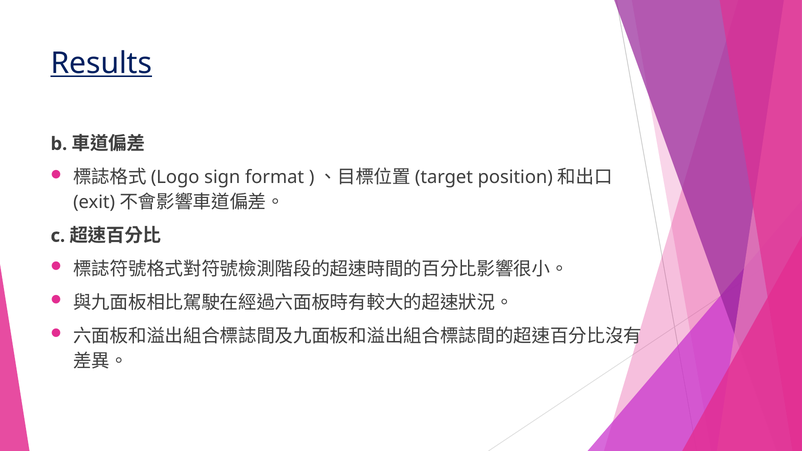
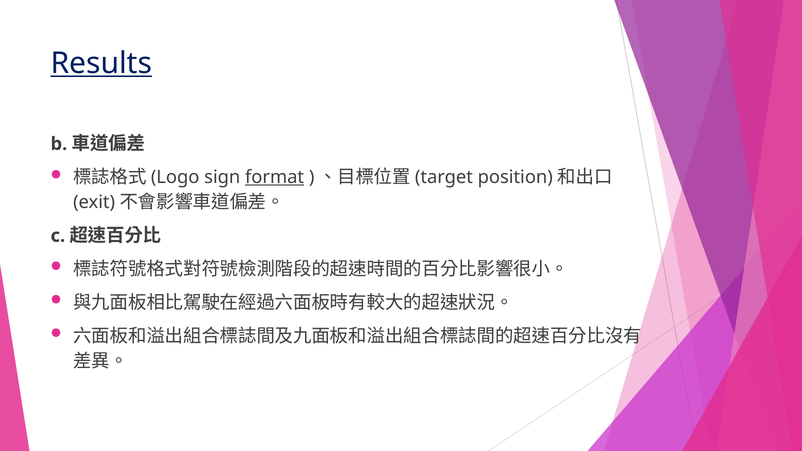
format underline: none -> present
